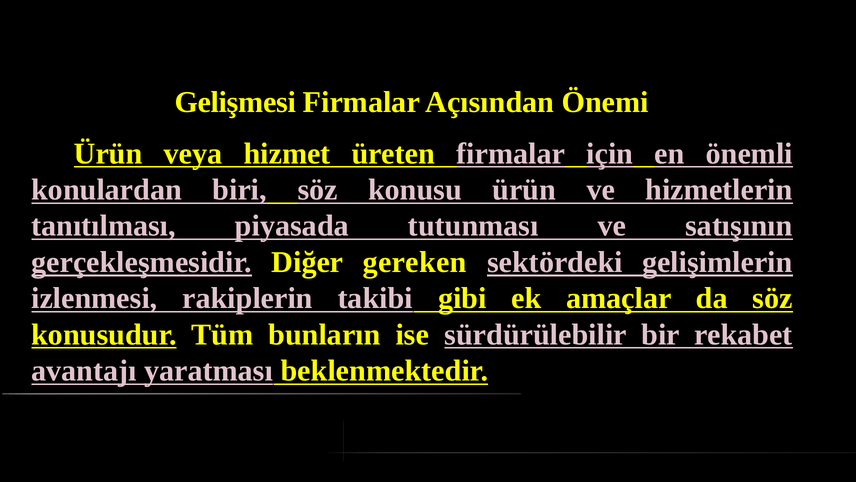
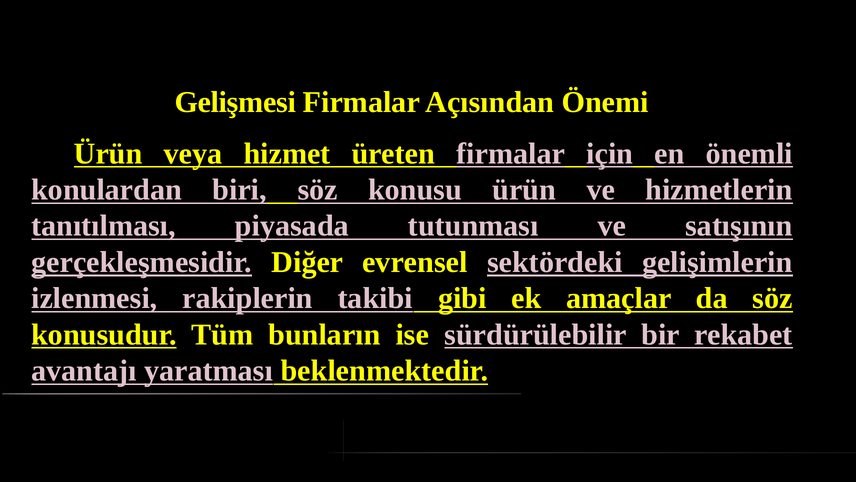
gereken: gereken -> evrensel
